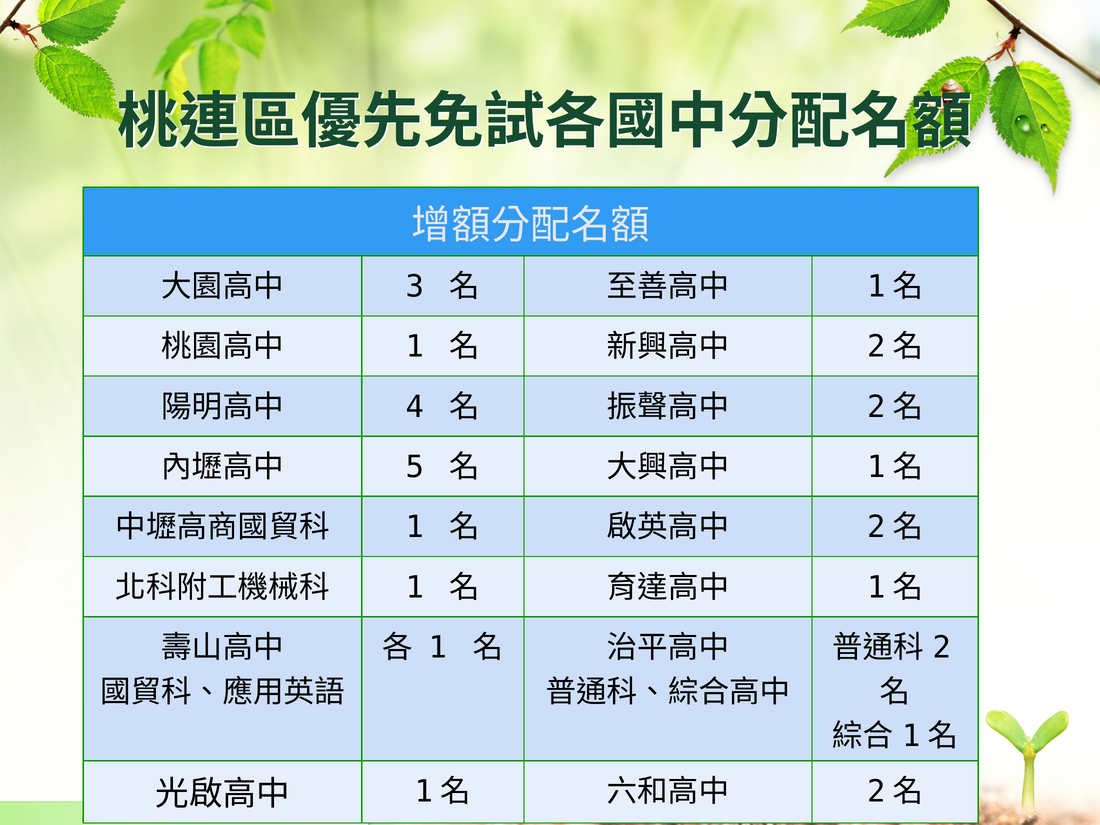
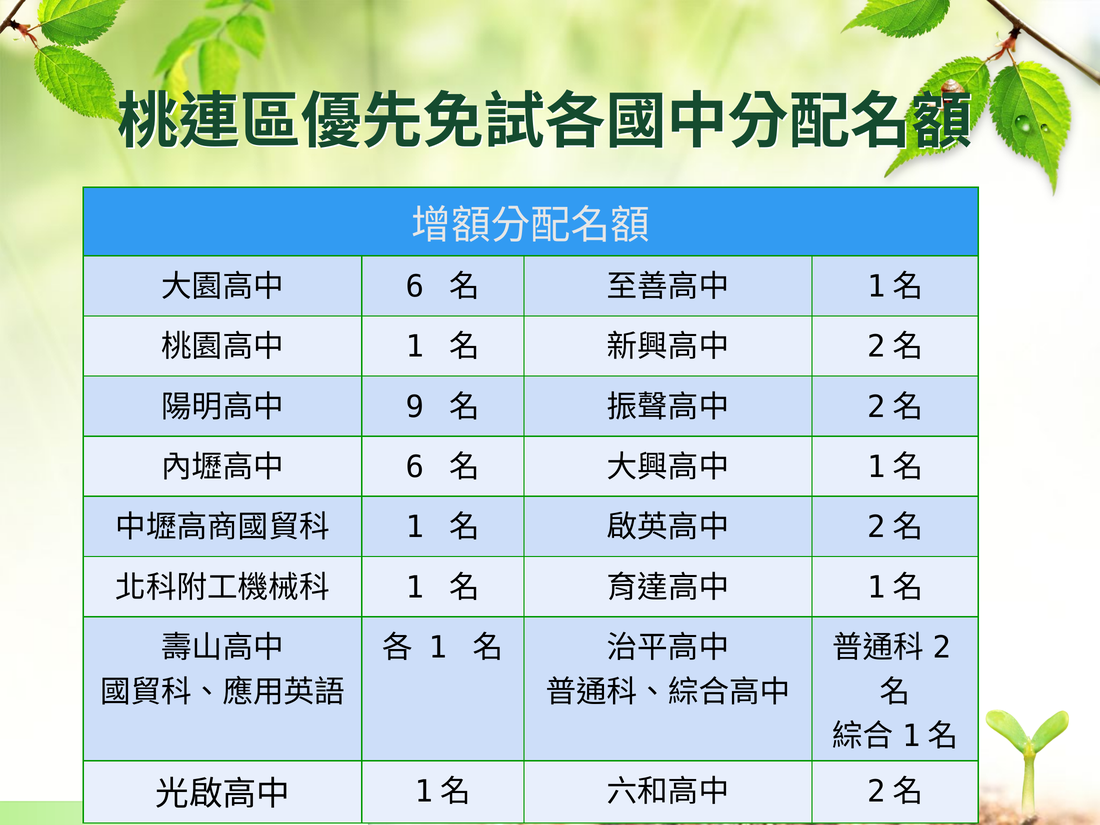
3 at (415, 287): 3 -> 6
4: 4 -> 9
5 at (415, 467): 5 -> 6
